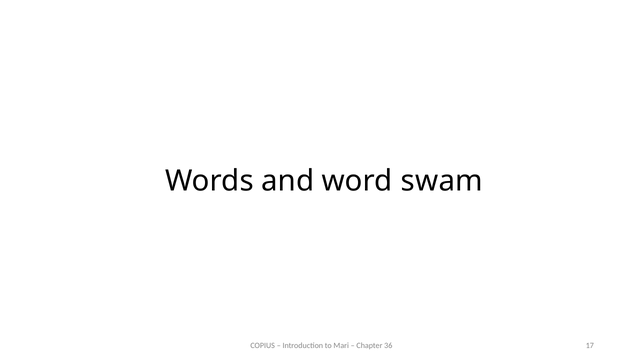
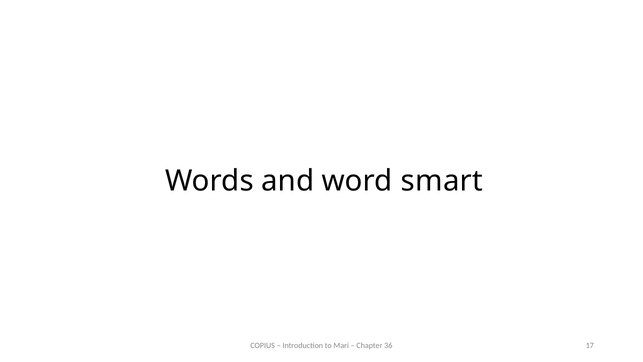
swam: swam -> smart
